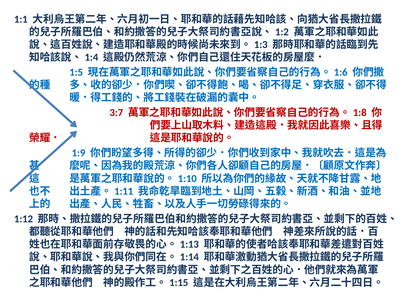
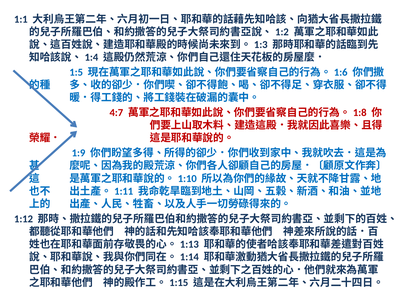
3:7: 3:7 -> 4:7
